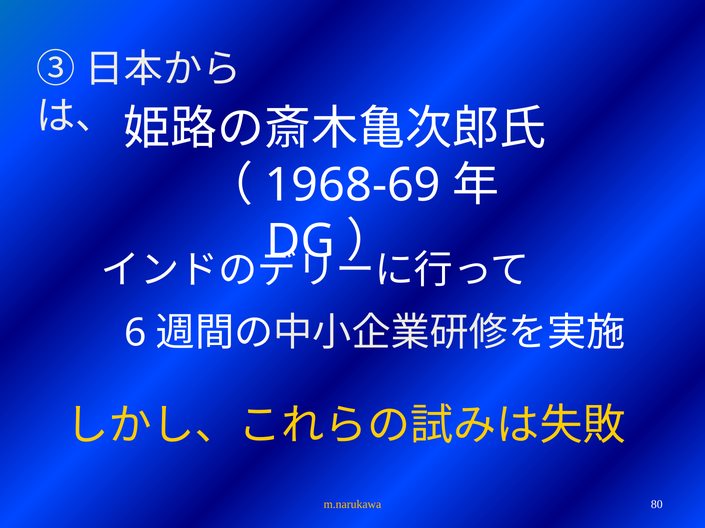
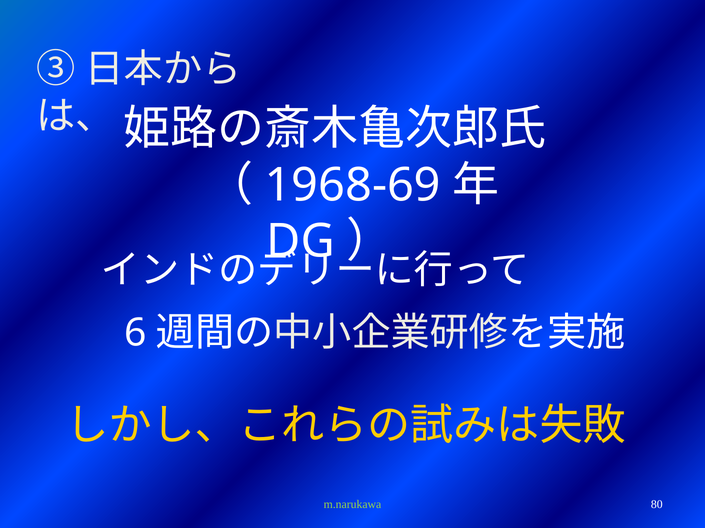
m.narukawa colour: yellow -> light green
